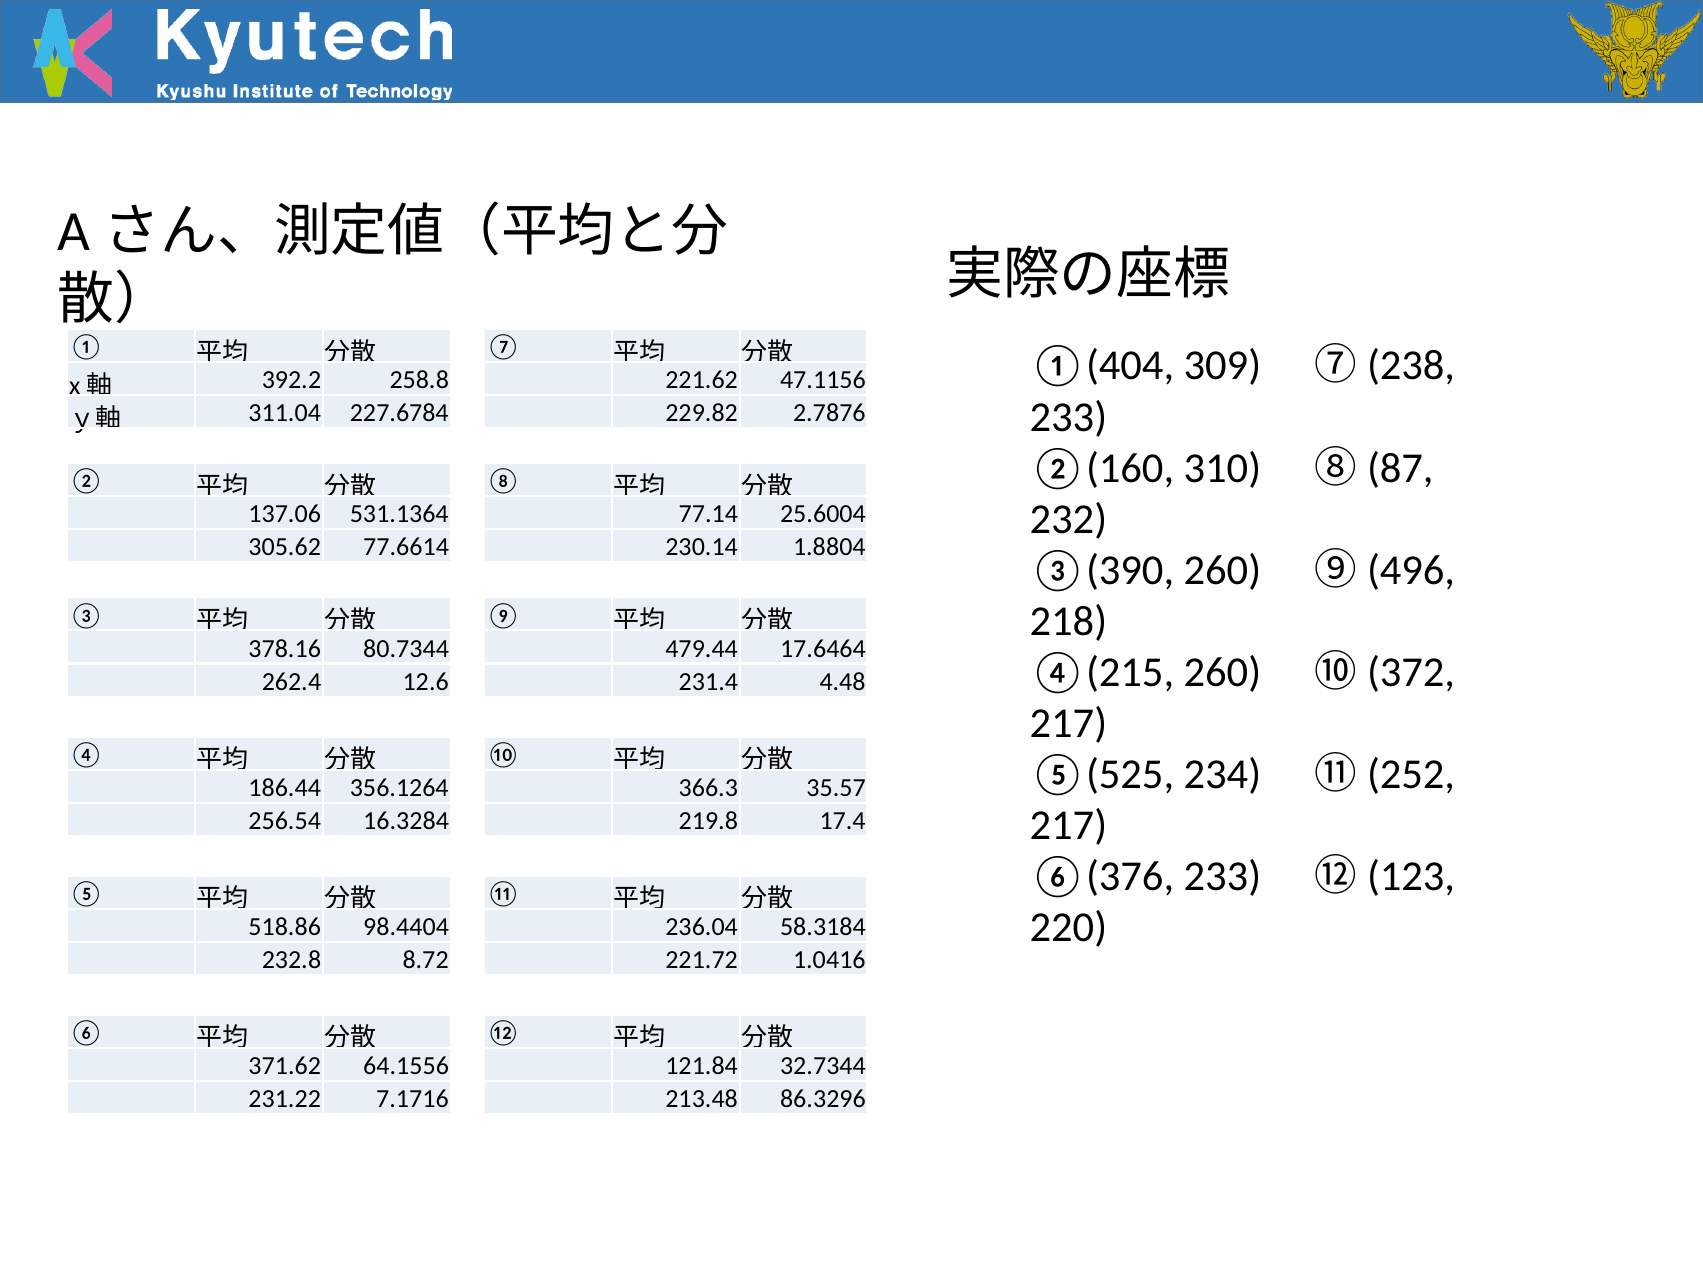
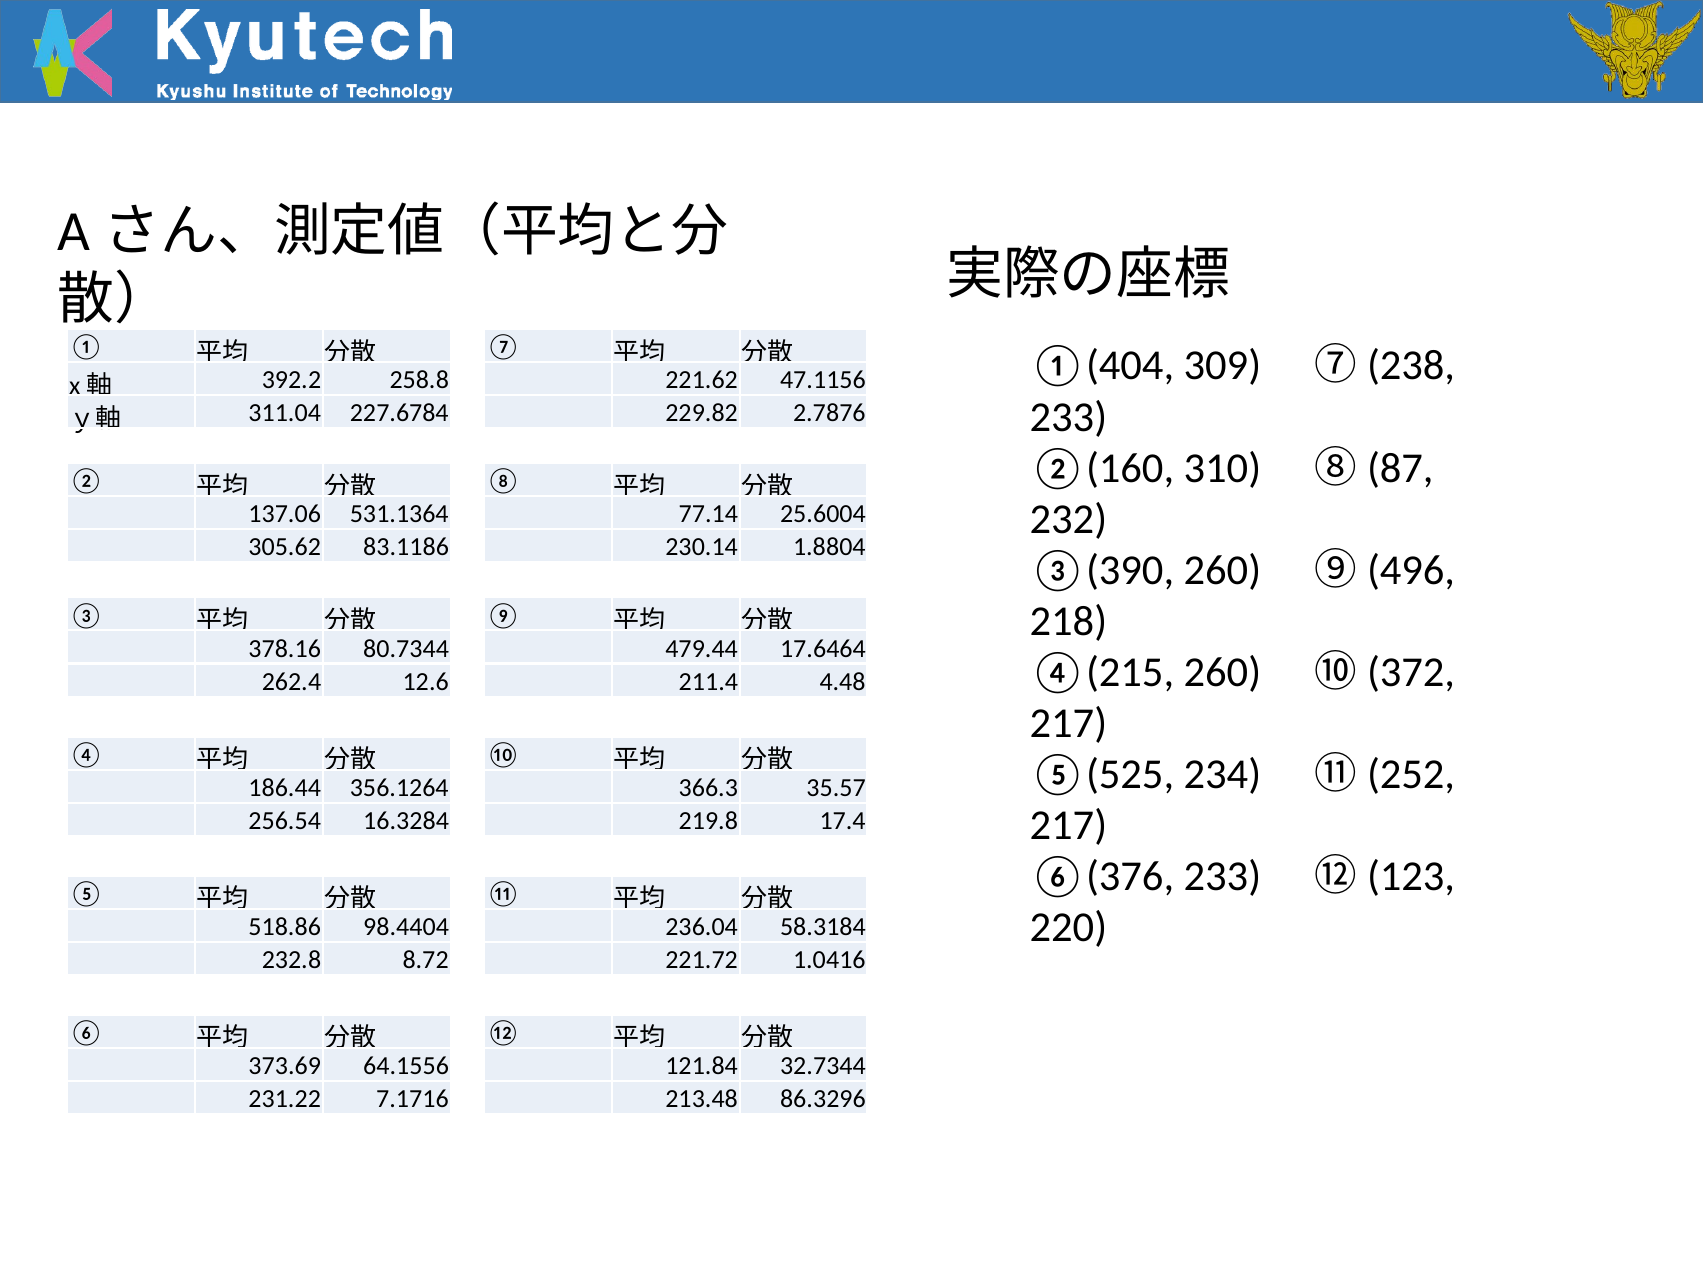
77.6614: 77.6614 -> 83.1186
231.4: 231.4 -> 211.4
371.62: 371.62 -> 373.69
